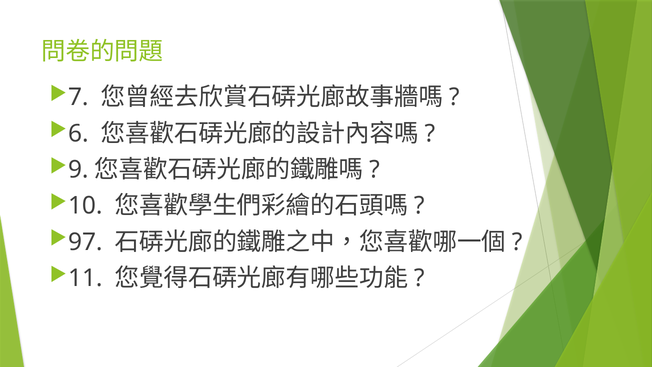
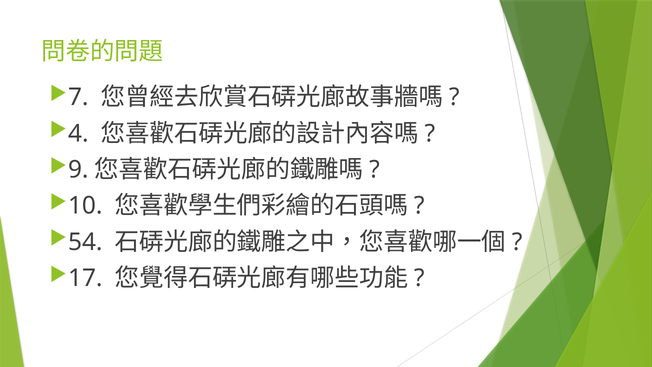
6: 6 -> 4
97: 97 -> 54
11: 11 -> 17
